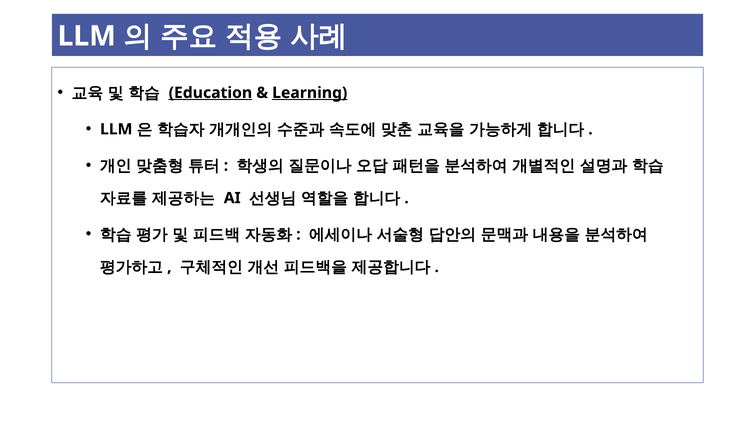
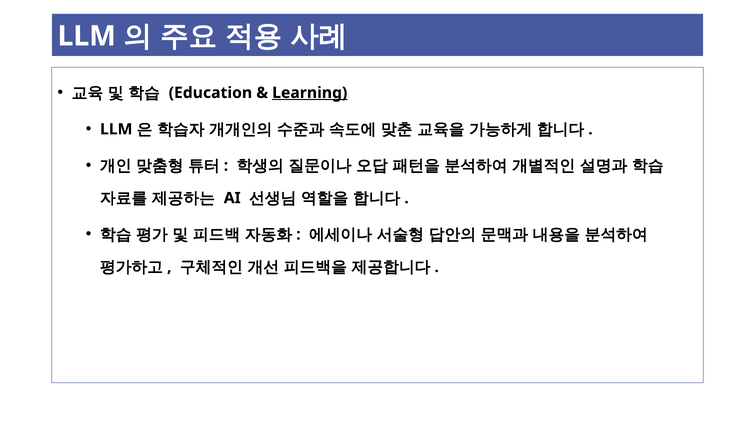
Education underline: present -> none
